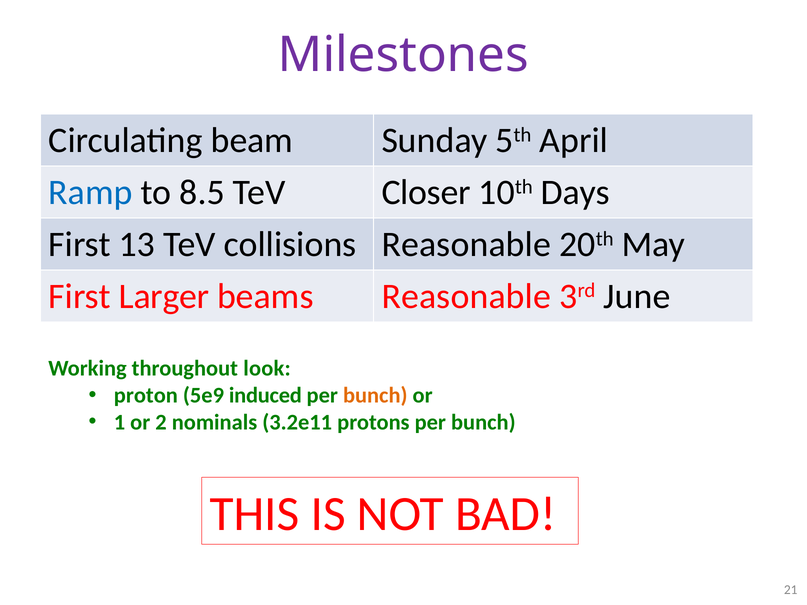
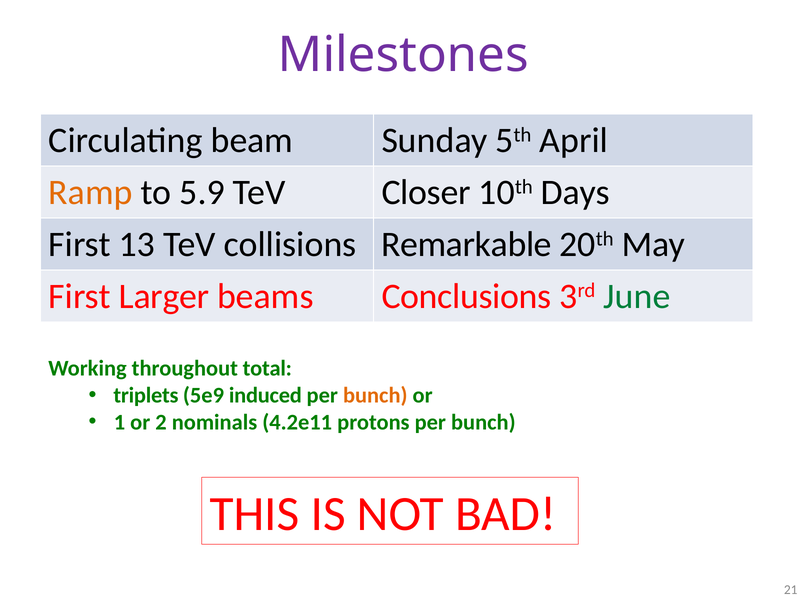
Ramp colour: blue -> orange
8.5: 8.5 -> 5.9
collisions Reasonable: Reasonable -> Remarkable
beams Reasonable: Reasonable -> Conclusions
June colour: black -> green
look: look -> total
proton: proton -> triplets
3.2e11: 3.2e11 -> 4.2e11
